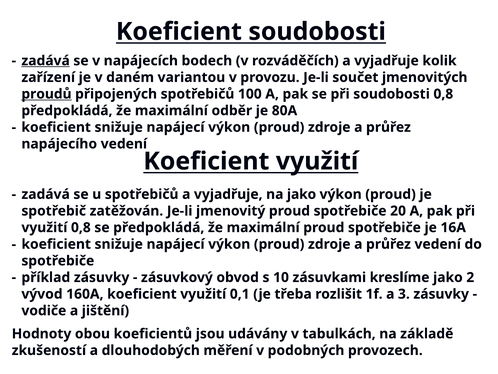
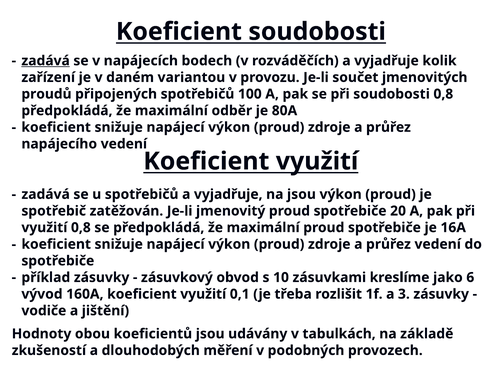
proudů underline: present -> none
na jako: jako -> jsou
2: 2 -> 6
